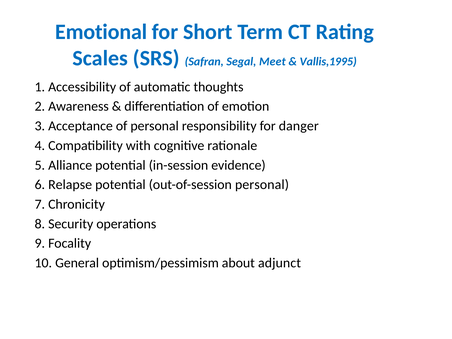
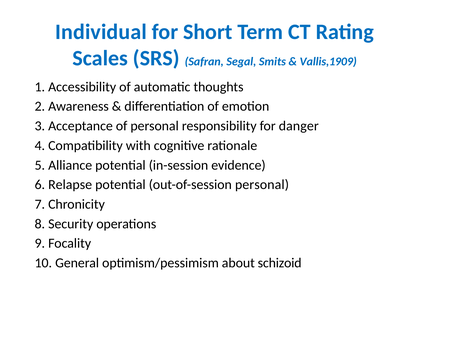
Emotional: Emotional -> Individual
Meet: Meet -> Smits
Vallis,1995: Vallis,1995 -> Vallis,1909
adjunct: adjunct -> schizoid
